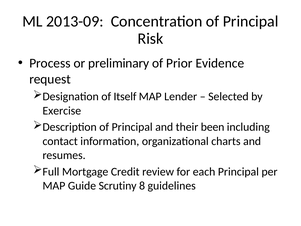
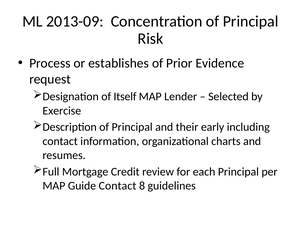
preliminary: preliminary -> establishes
been: been -> early
Guide Scrutiny: Scrutiny -> Contact
